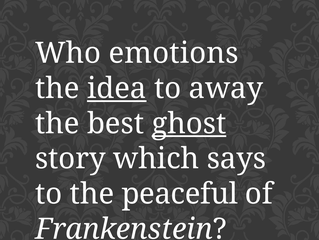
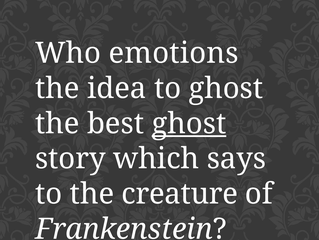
idea underline: present -> none
to away: away -> ghost
peaceful: peaceful -> creature
